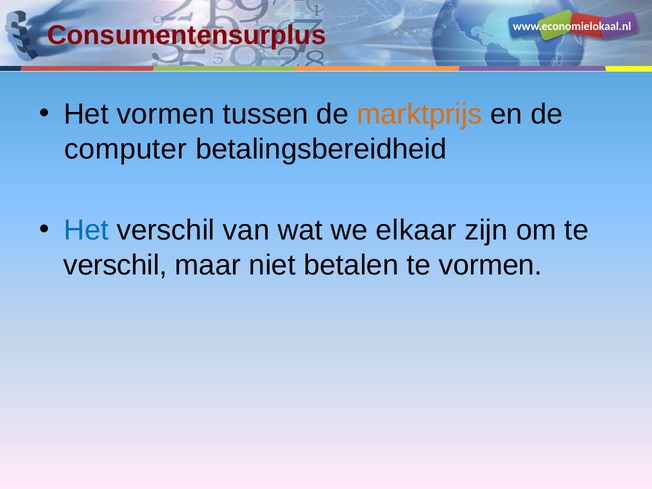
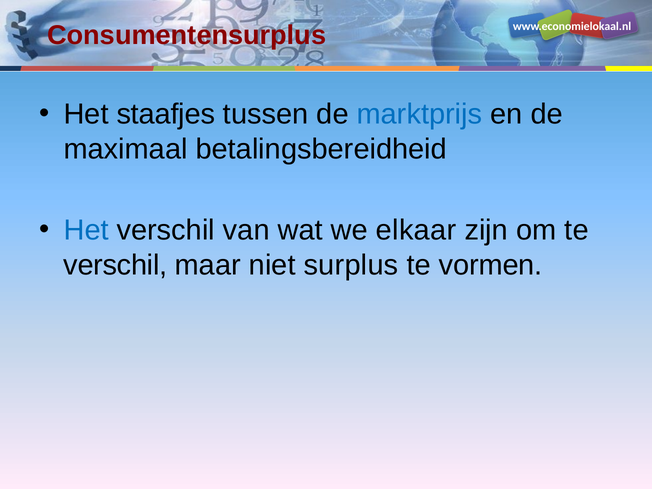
Het vormen: vormen -> staafjes
marktprijs colour: orange -> blue
computer: computer -> maximaal
betalen: betalen -> surplus
